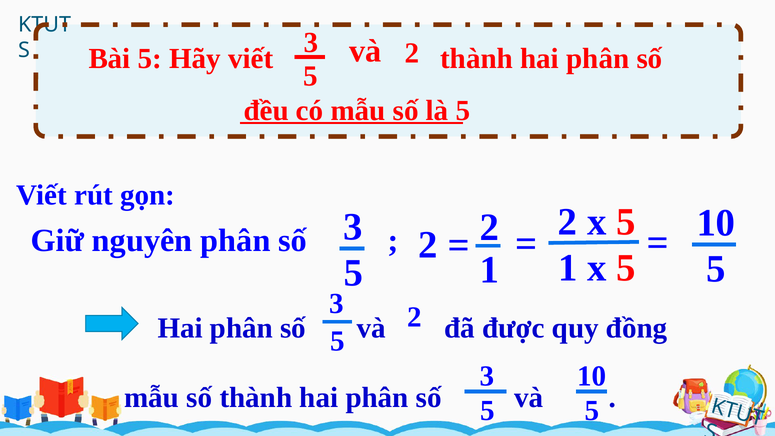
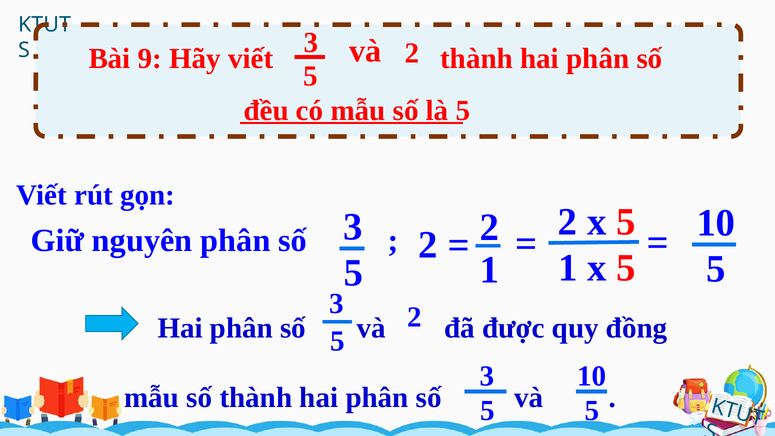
Bài 5: 5 -> 9
